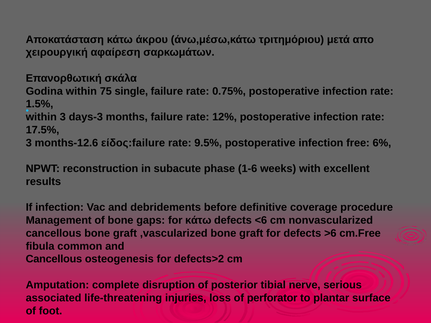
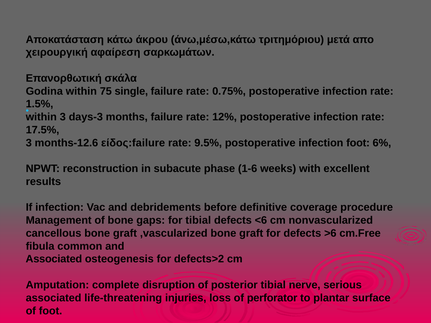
infection free: free -> foot
for κάτω: κάτω -> tibial
Cancellous at (54, 259): Cancellous -> Associated
